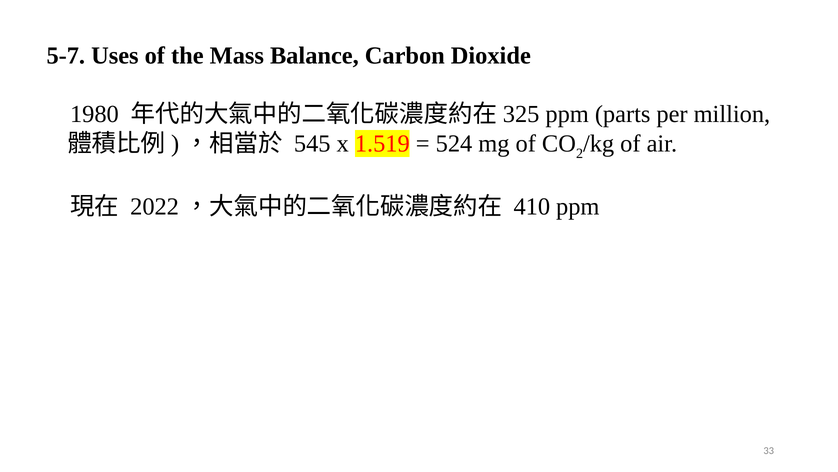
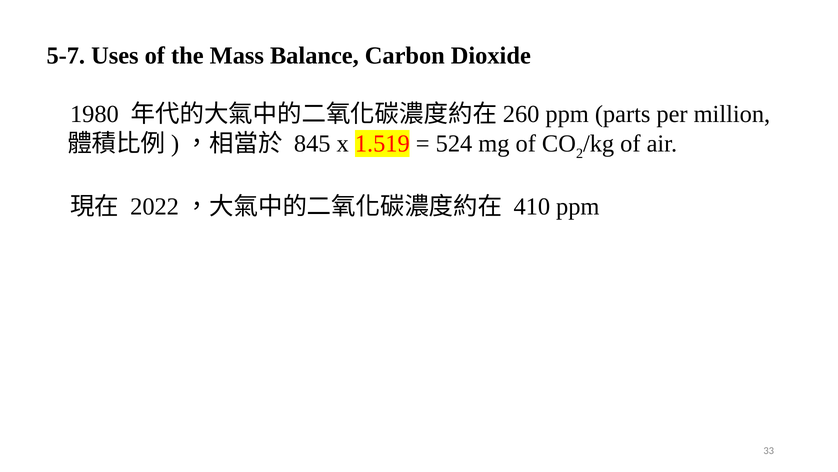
325: 325 -> 260
545: 545 -> 845
